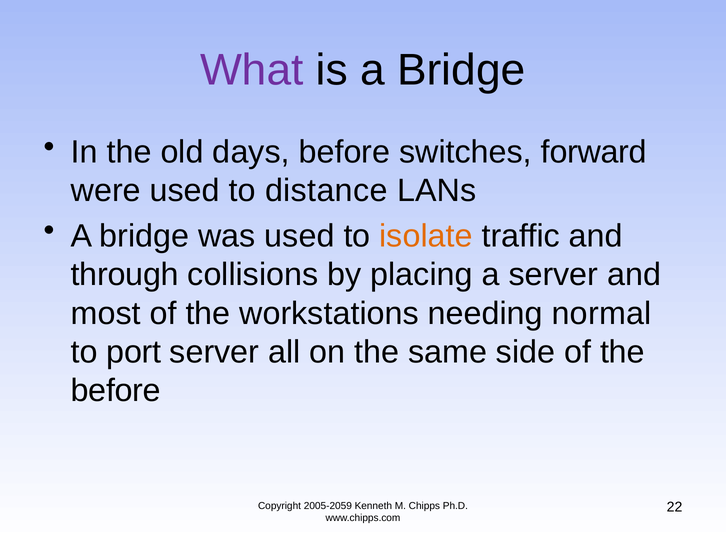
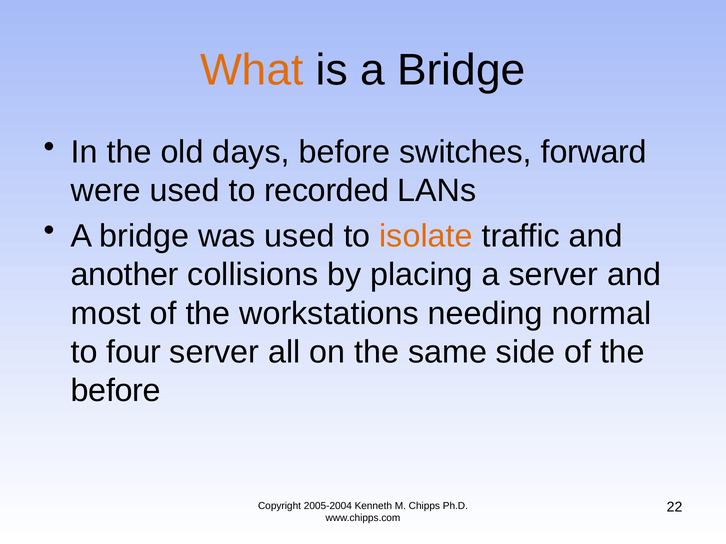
What colour: purple -> orange
distance: distance -> recorded
through: through -> another
port: port -> four
2005-2059: 2005-2059 -> 2005-2004
